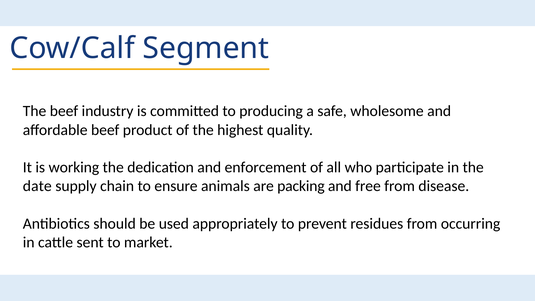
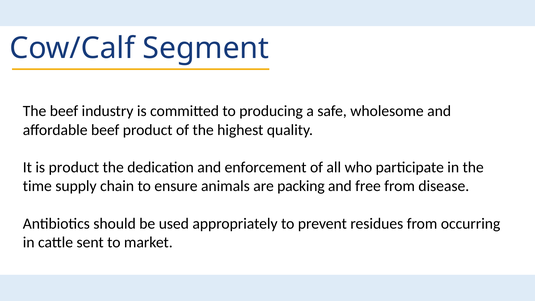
is working: working -> product
date: date -> time
